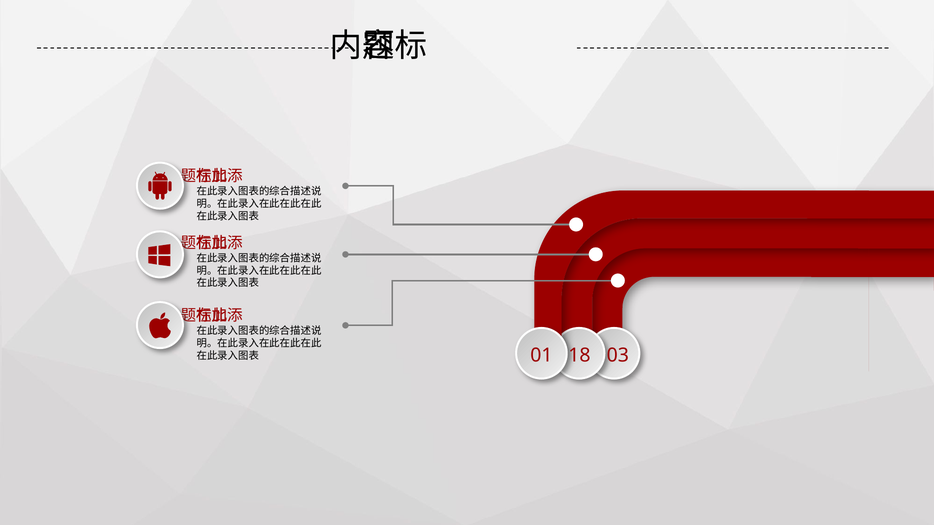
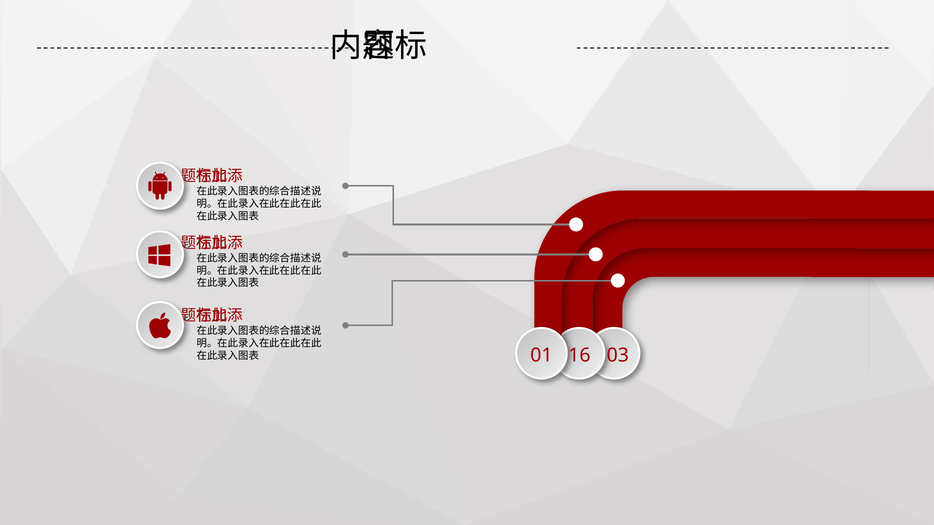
18: 18 -> 16
